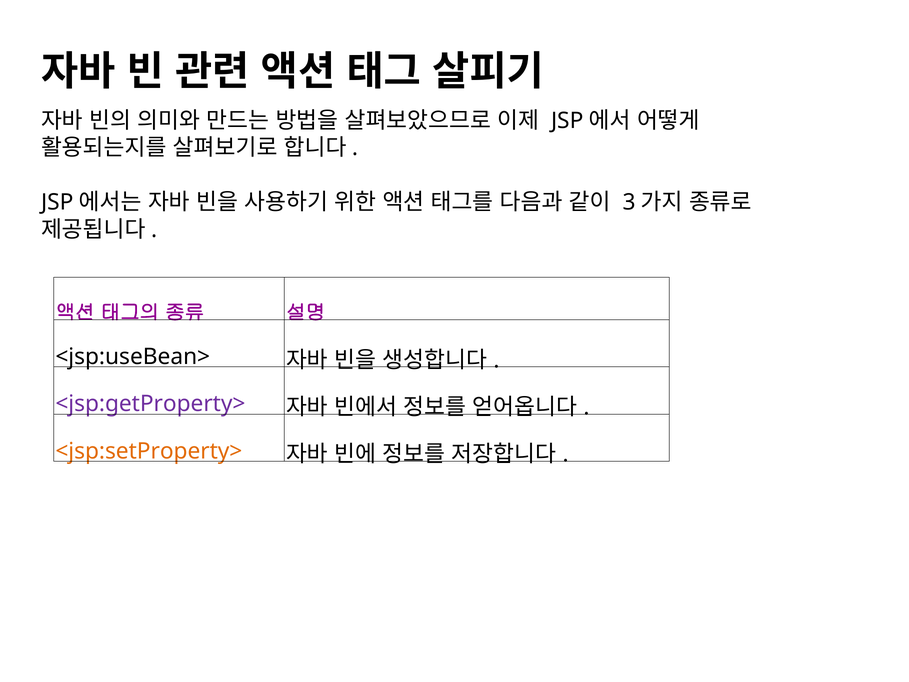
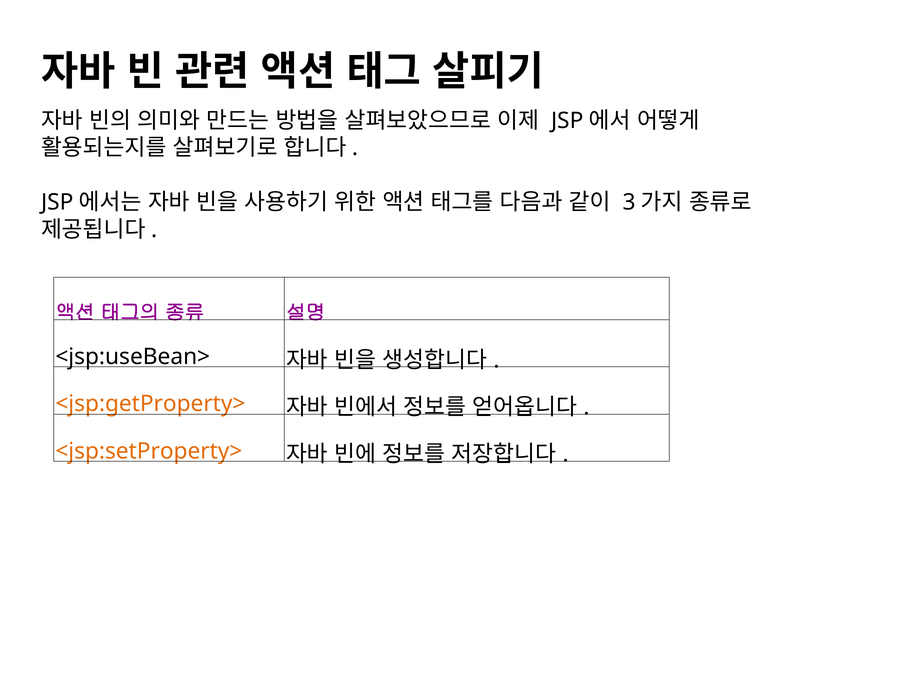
<jsp:getProperty> colour: purple -> orange
